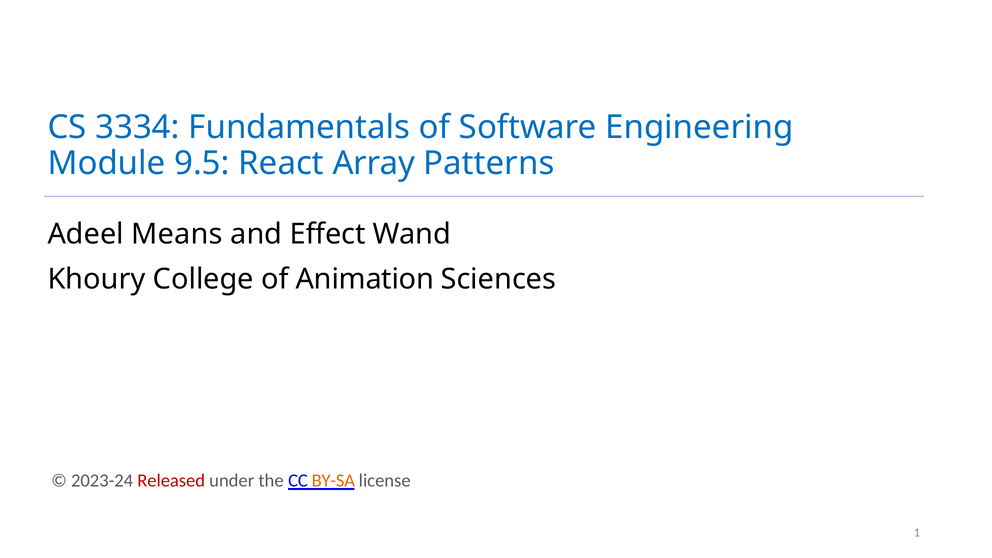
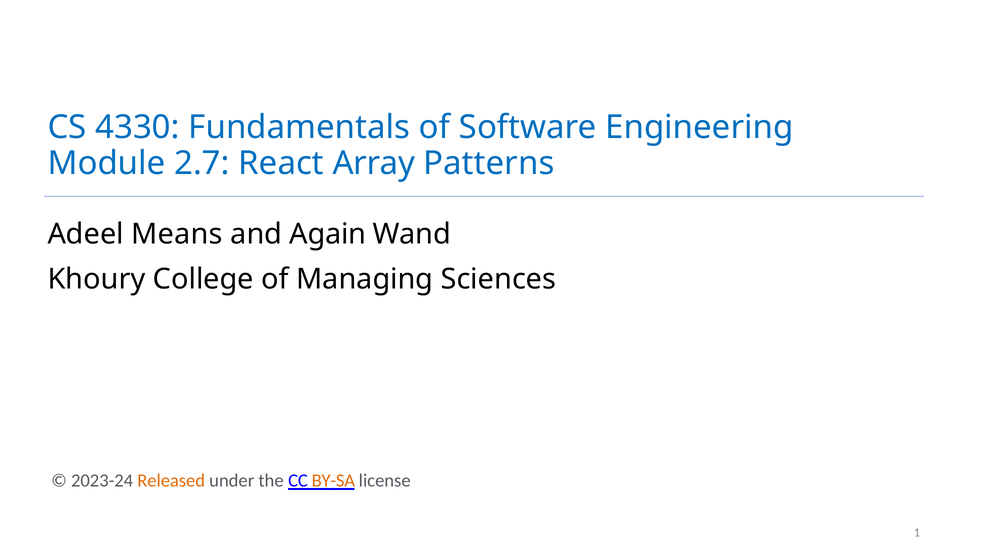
3334: 3334 -> 4330
9.5: 9.5 -> 2.7
Effect: Effect -> Again
Animation: Animation -> Managing
Released colour: red -> orange
